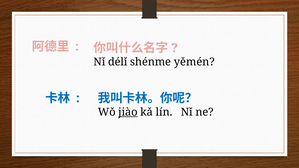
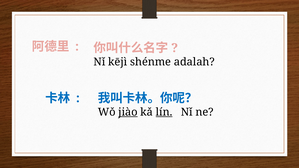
délǐ: délǐ -> kējì
yěmén: yěmén -> adalah
lín underline: none -> present
